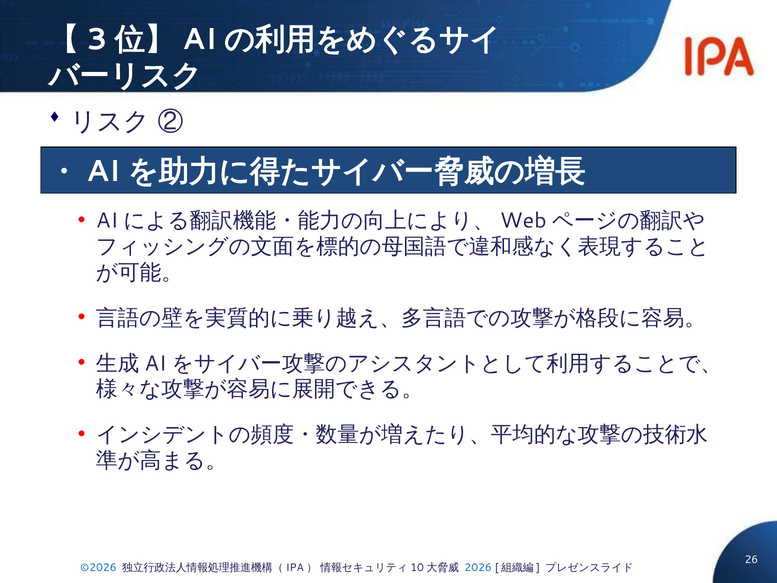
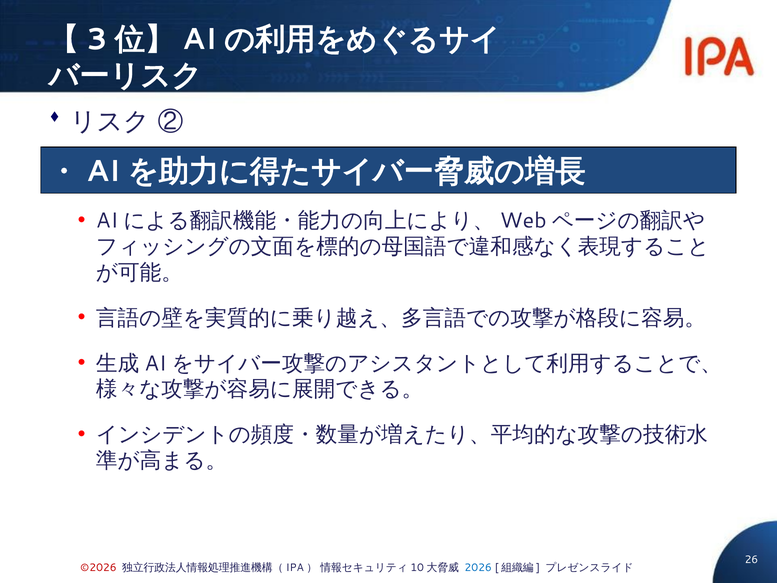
©2026 colour: blue -> red
